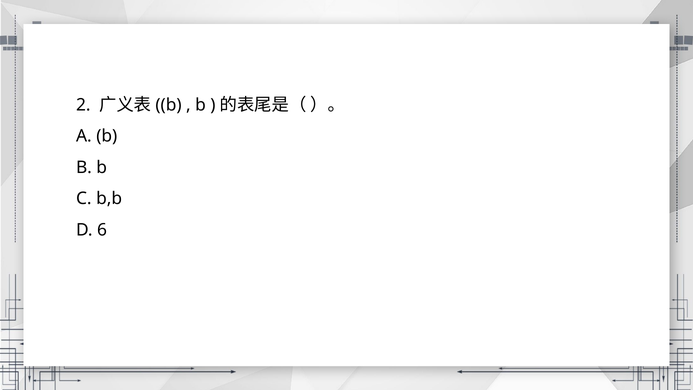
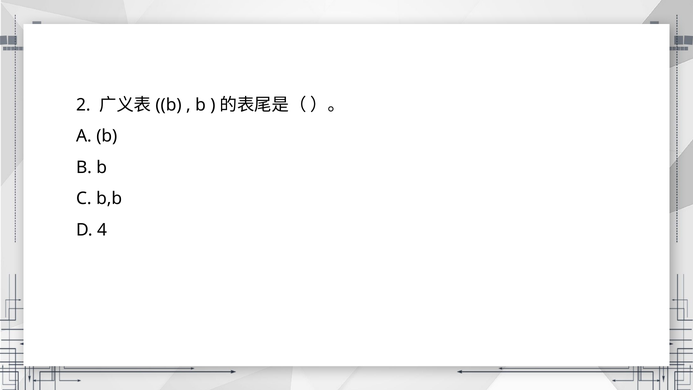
6: 6 -> 4
